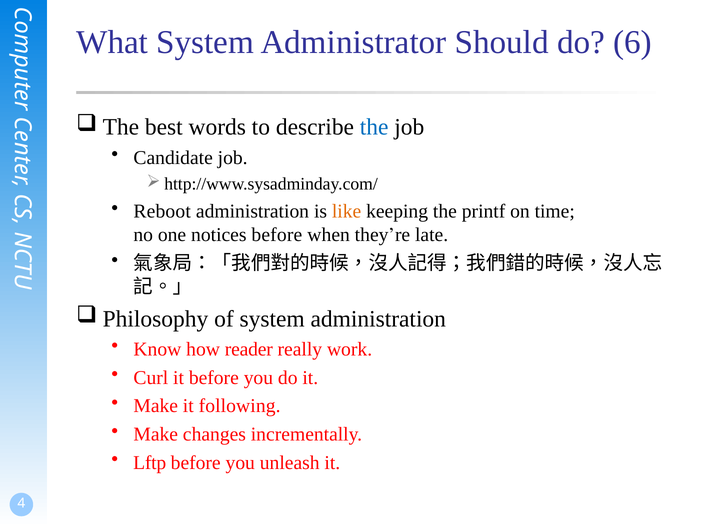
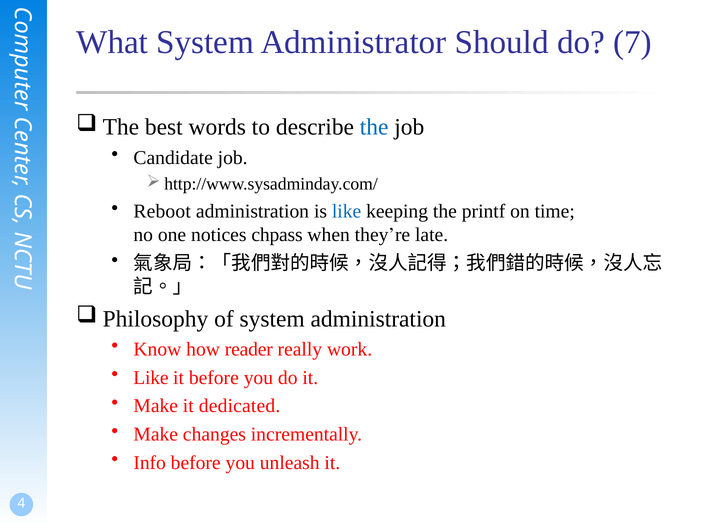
6: 6 -> 7
like at (347, 212) colour: orange -> blue
notices before: before -> chpass
Curl at (151, 378): Curl -> Like
following: following -> dedicated
Lftp: Lftp -> Info
